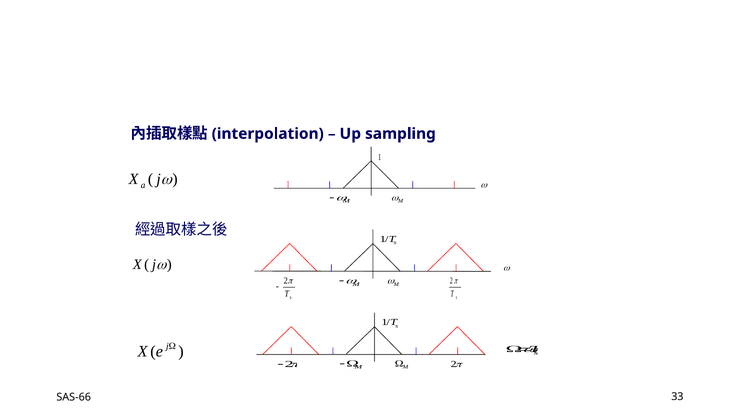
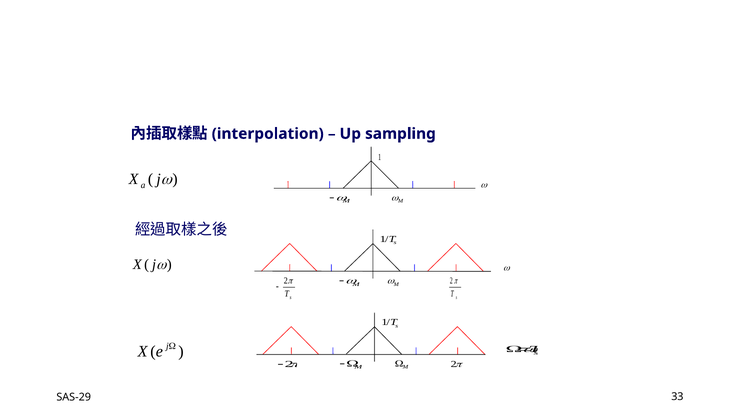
SAS-66: SAS-66 -> SAS-29
